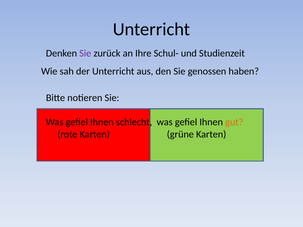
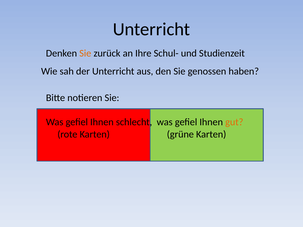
Sie at (85, 53) colour: purple -> orange
